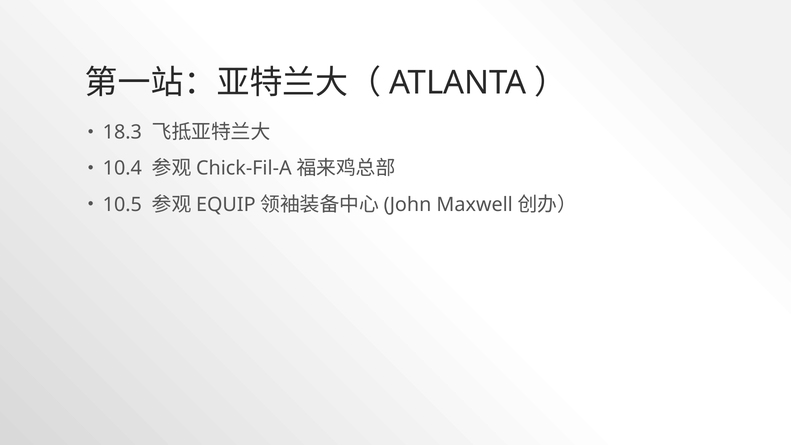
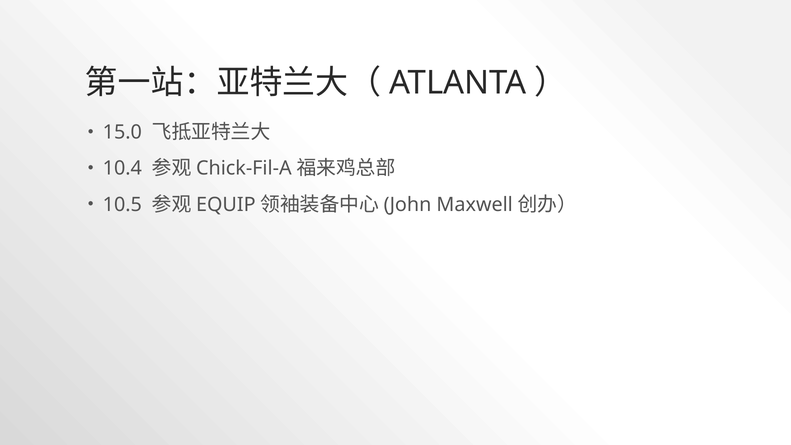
18.3: 18.3 -> 15.0
